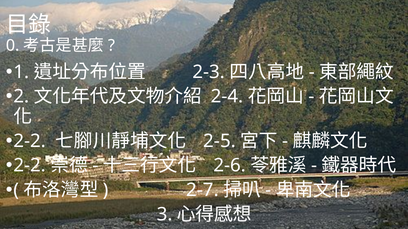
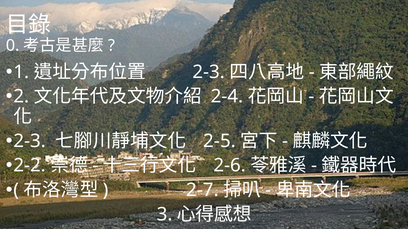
2-2 at (30, 141): 2-2 -> 2-3
